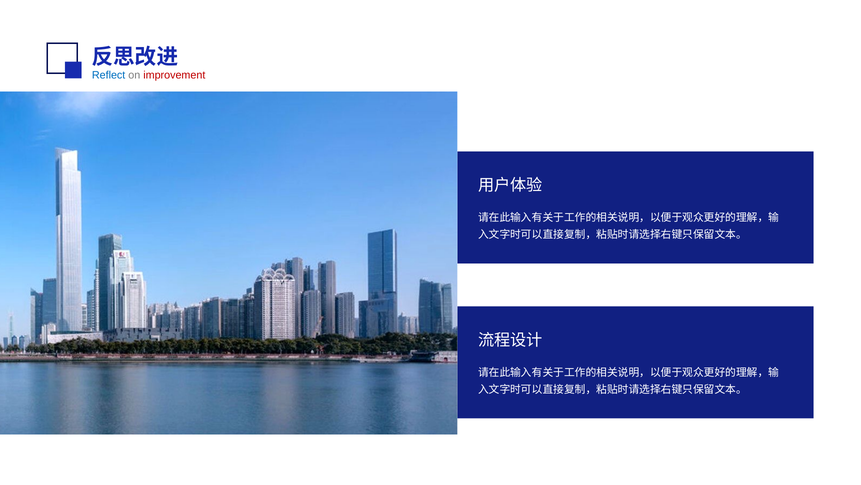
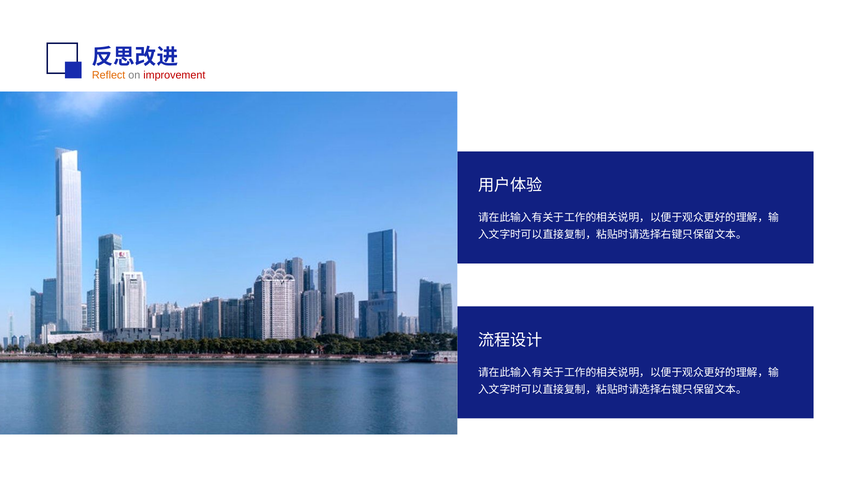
Reflect colour: blue -> orange
